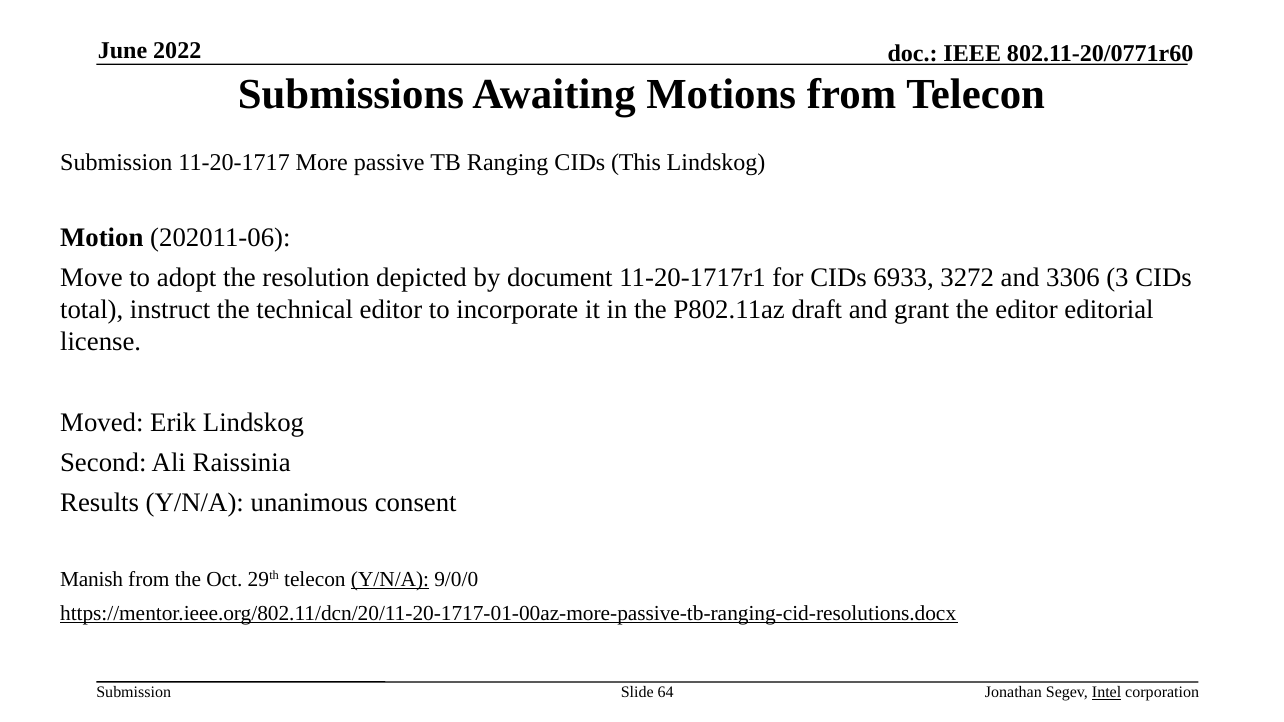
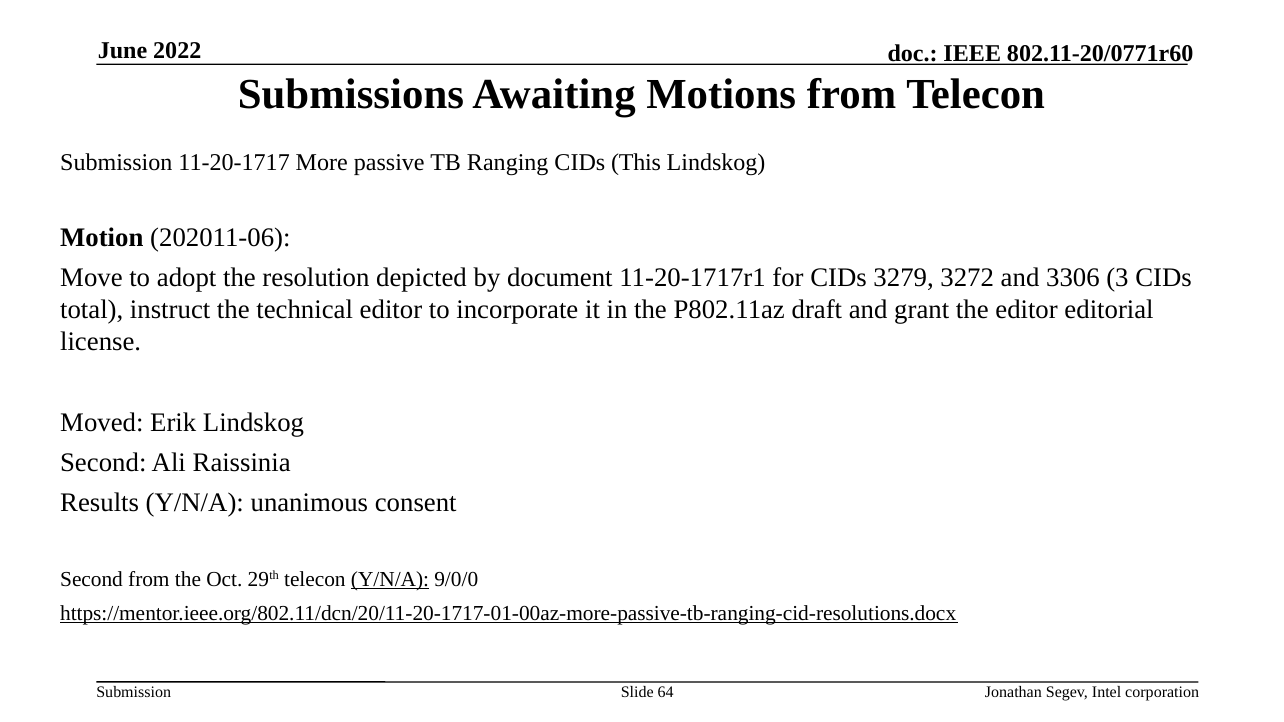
6933: 6933 -> 3279
Manish at (92, 579): Manish -> Second
Intel underline: present -> none
